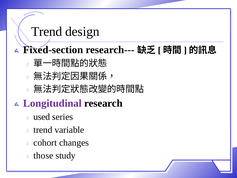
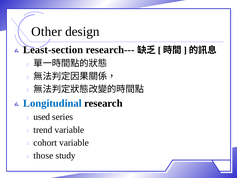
Trend at (47, 32): Trend -> Other
Fixed-section: Fixed-section -> Least-section
Longitudinal colour: purple -> blue
cohort changes: changes -> variable
